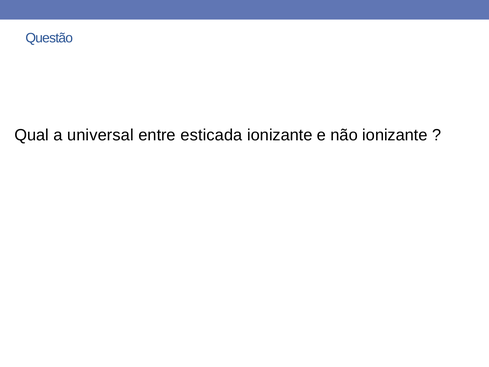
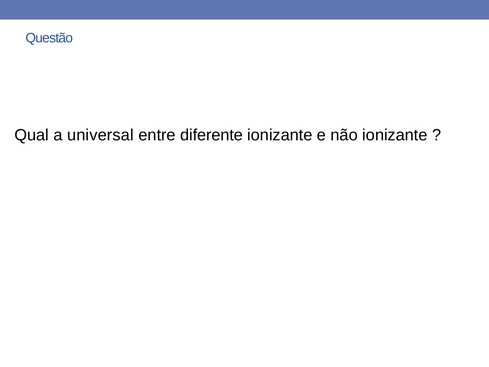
esticada: esticada -> diferente
